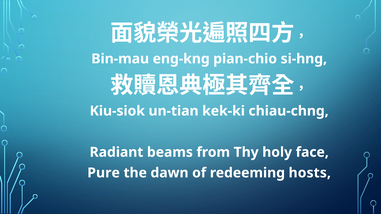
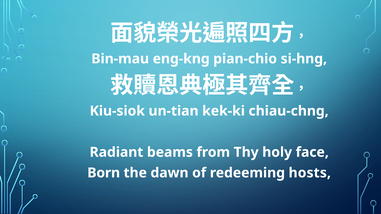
Pure: Pure -> Born
